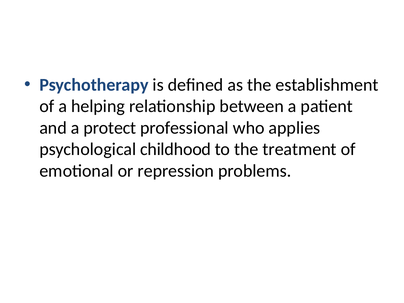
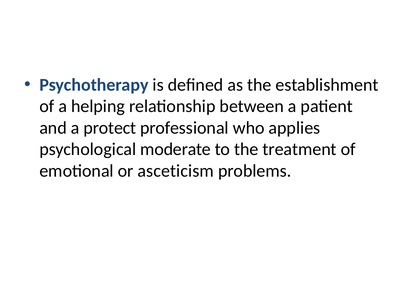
childhood: childhood -> moderate
repression: repression -> asceticism
